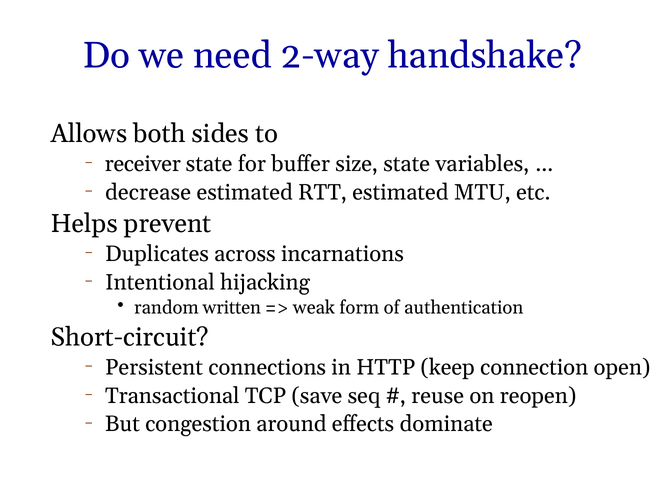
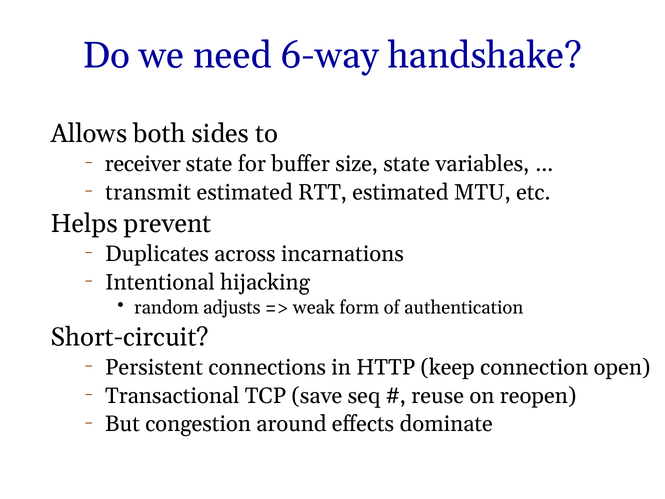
2-way: 2-way -> 6-way
decrease: decrease -> transmit
written: written -> adjusts
